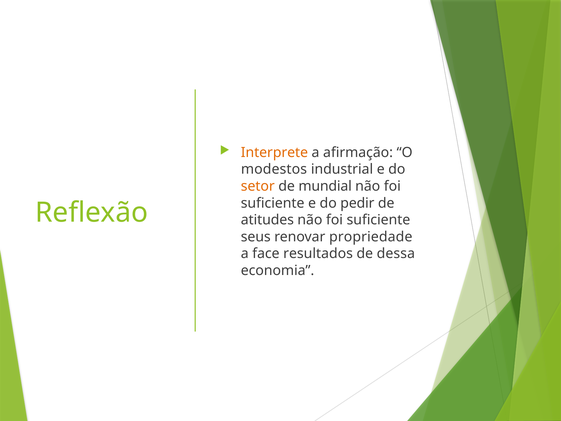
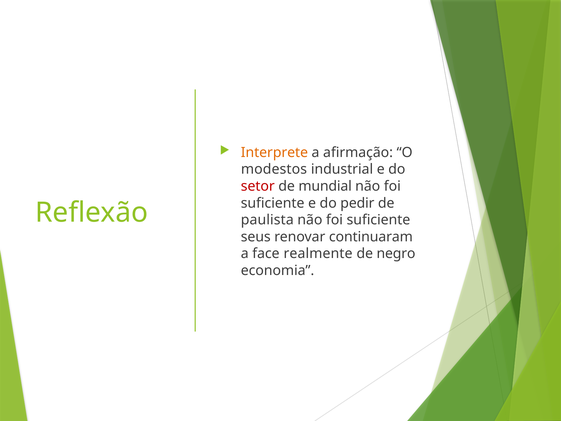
setor colour: orange -> red
atitudes: atitudes -> paulista
propriedade: propriedade -> continuaram
resultados: resultados -> realmente
dessa: dessa -> negro
